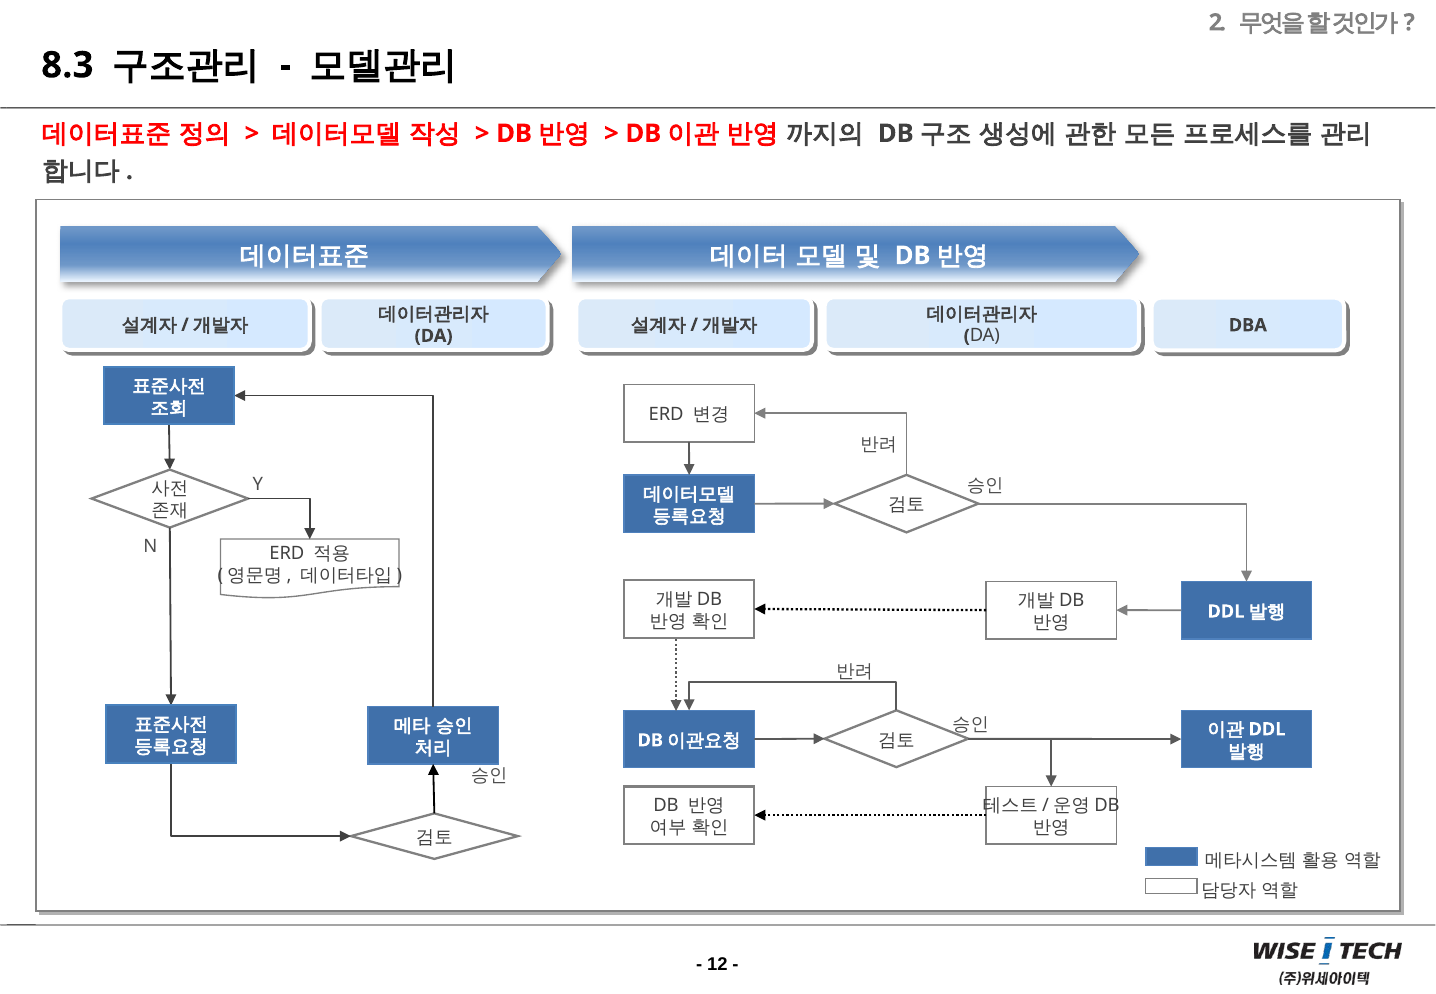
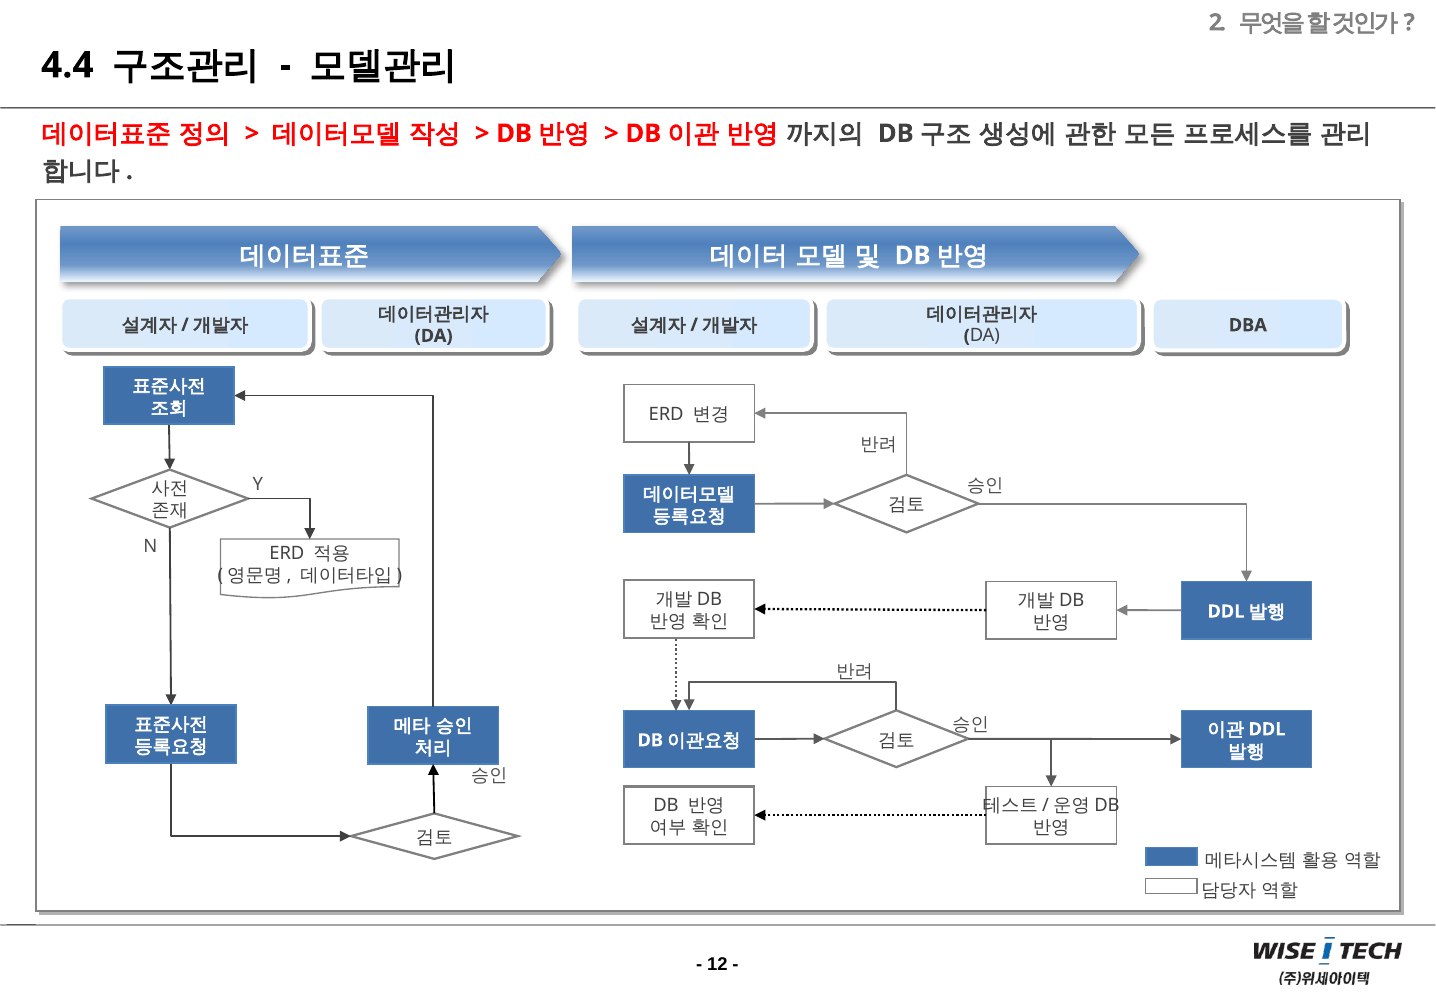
8.3: 8.3 -> 4.4
